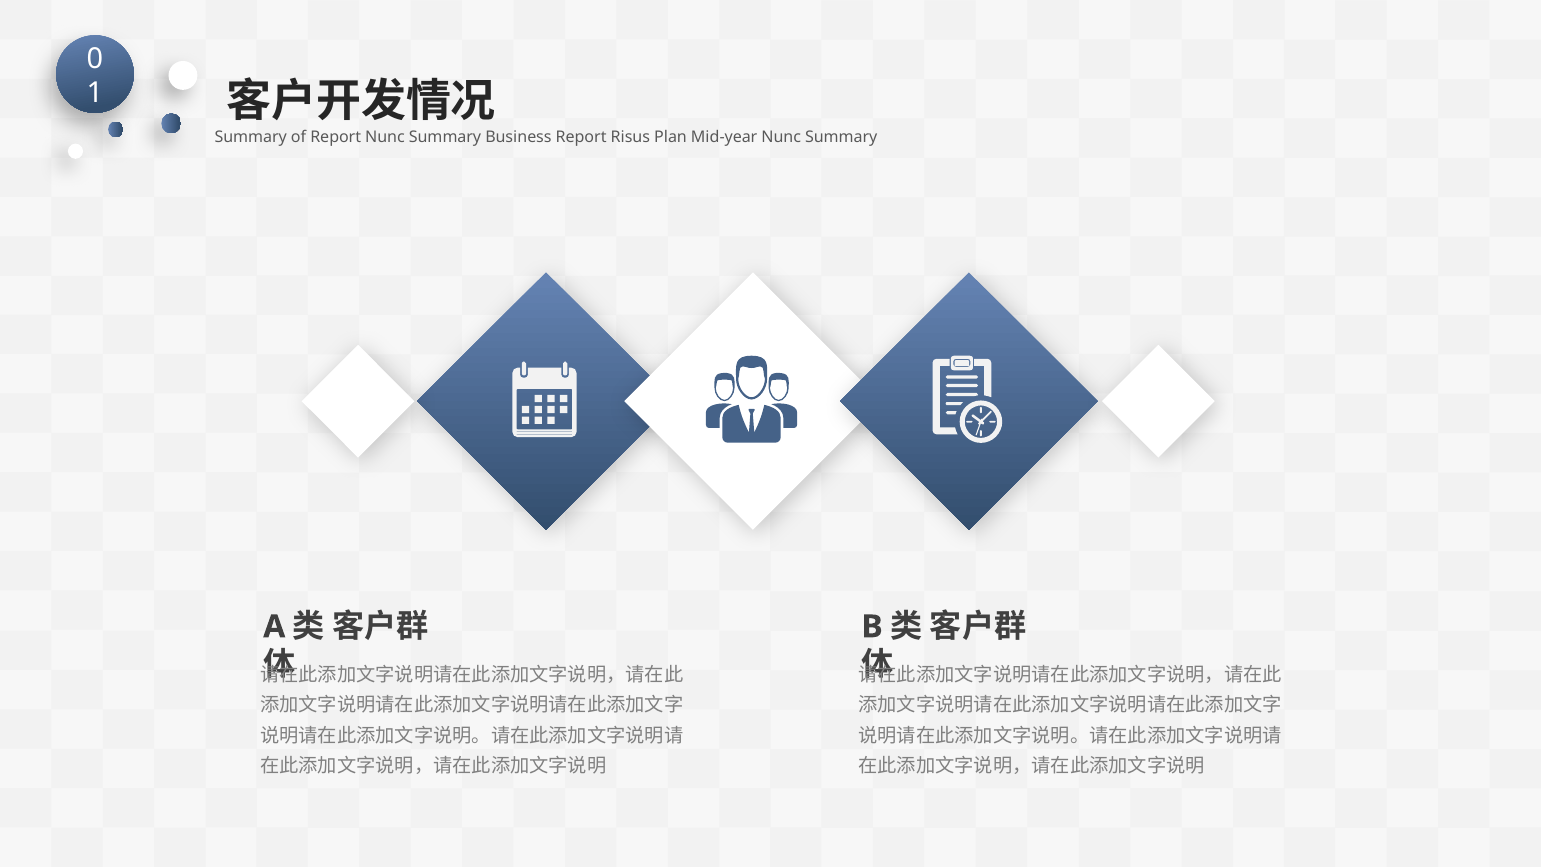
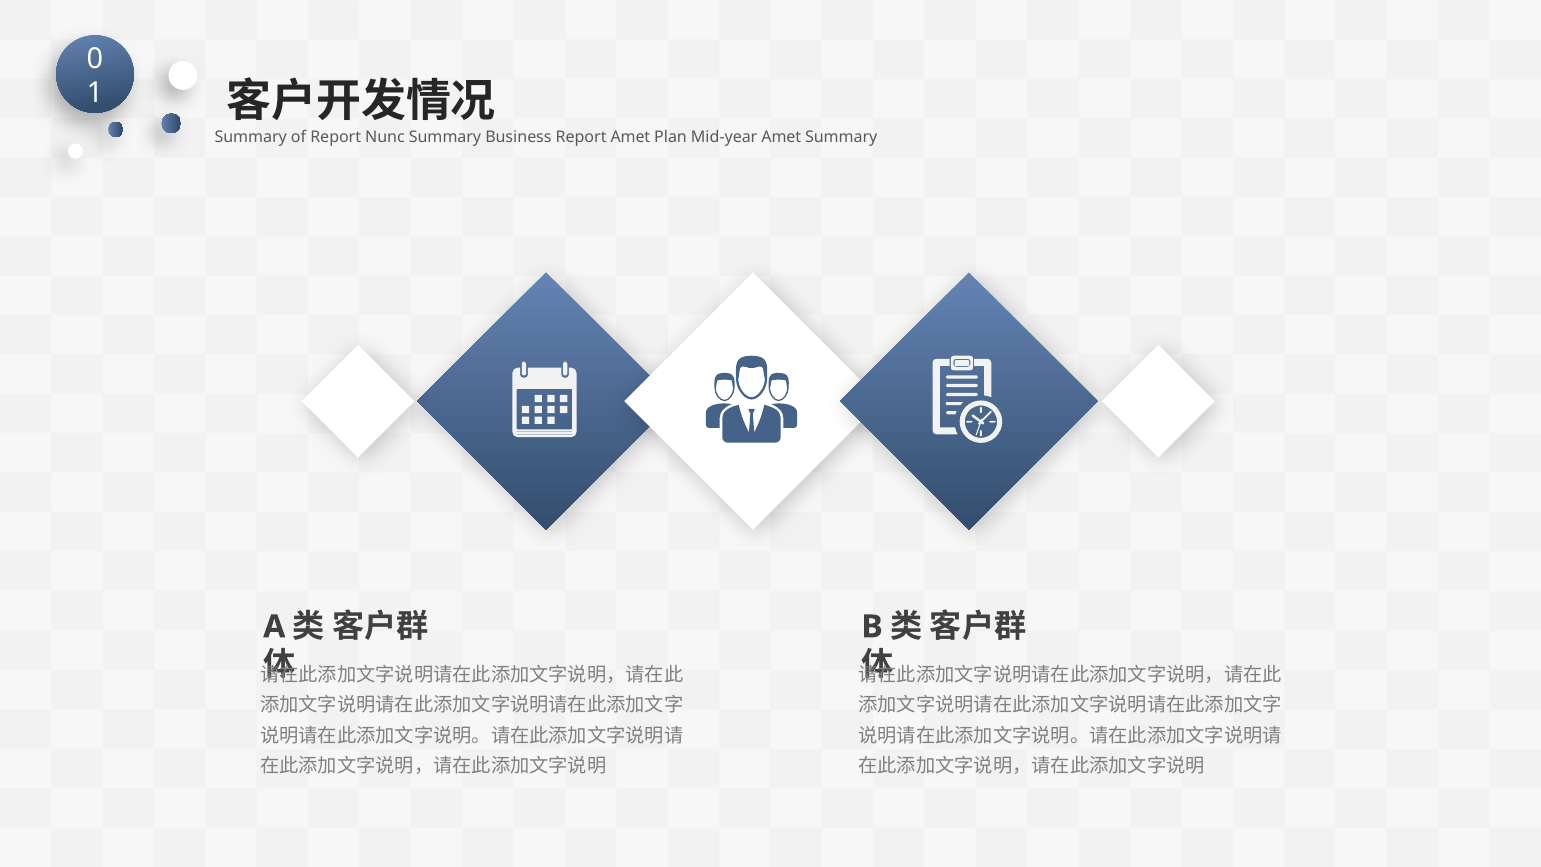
Report Risus: Risus -> Amet
Mid-year Nunc: Nunc -> Amet
